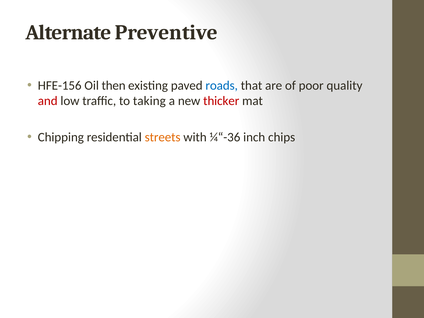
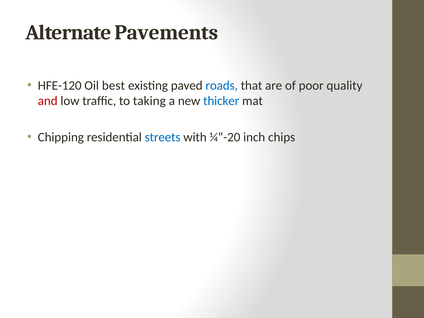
Preventive: Preventive -> Pavements
HFE-156: HFE-156 -> HFE-120
then: then -> best
thicker colour: red -> blue
streets colour: orange -> blue
¼“-36: ¼“-36 -> ¼“-20
